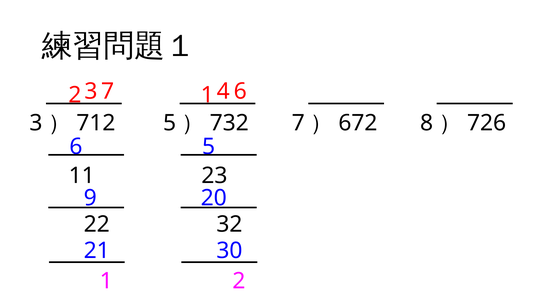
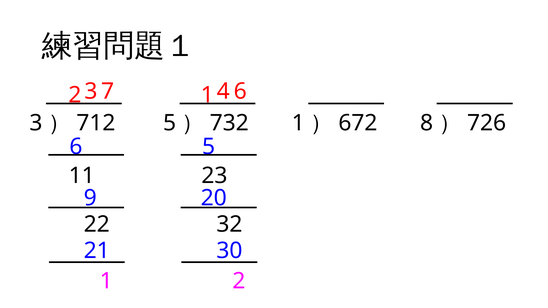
7 at (298, 123): 7 -> 1
